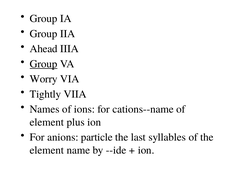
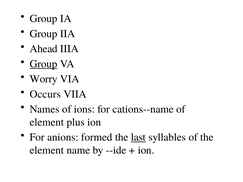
Tightly: Tightly -> Occurs
particle: particle -> formed
last underline: none -> present
